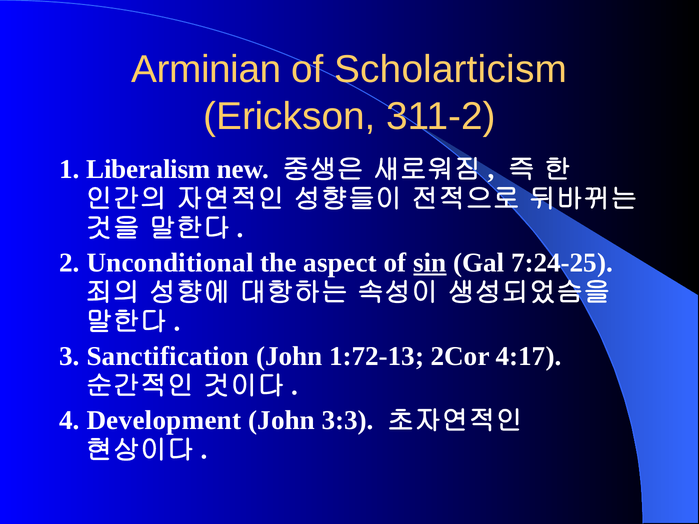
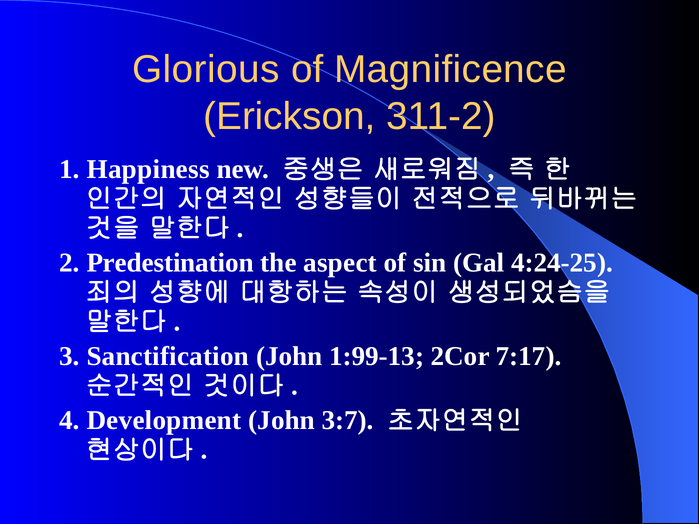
Arminian: Arminian -> Glorious
Scholarticism: Scholarticism -> Magnificence
Liberalism: Liberalism -> Happiness
Unconditional: Unconditional -> Predestination
sin underline: present -> none
7:24-25: 7:24-25 -> 4:24-25
1:72-13: 1:72-13 -> 1:99-13
4:17: 4:17 -> 7:17
3:3: 3:3 -> 3:7
